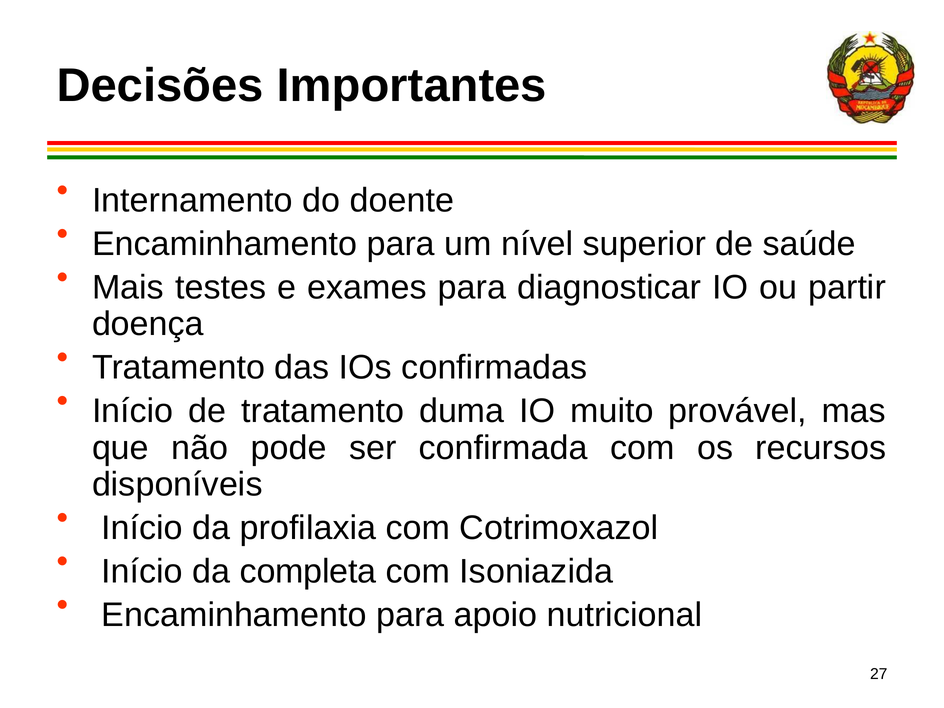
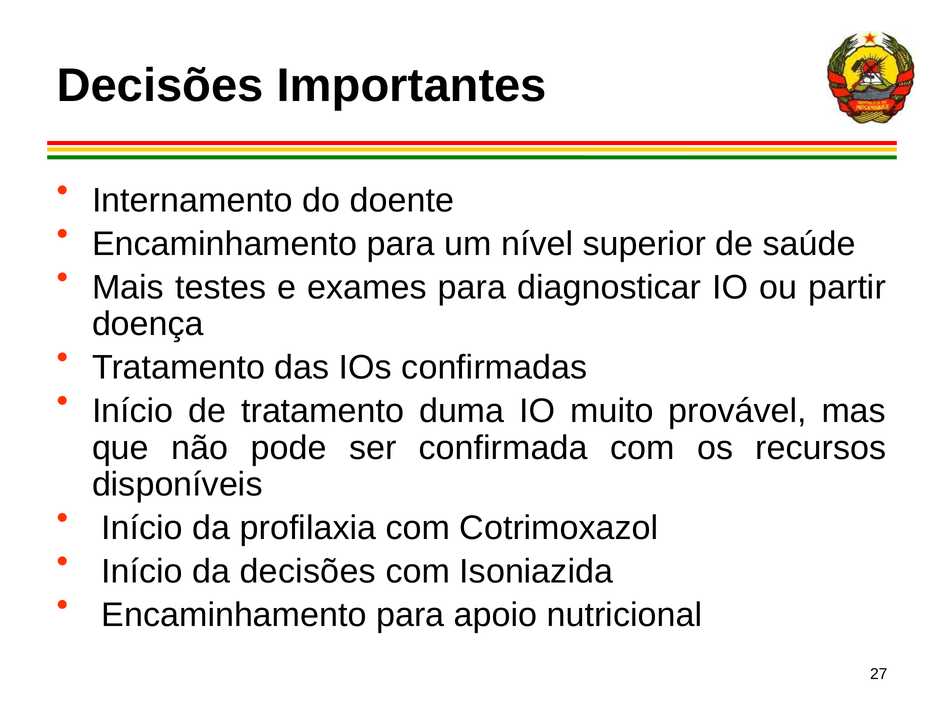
da completa: completa -> decisões
